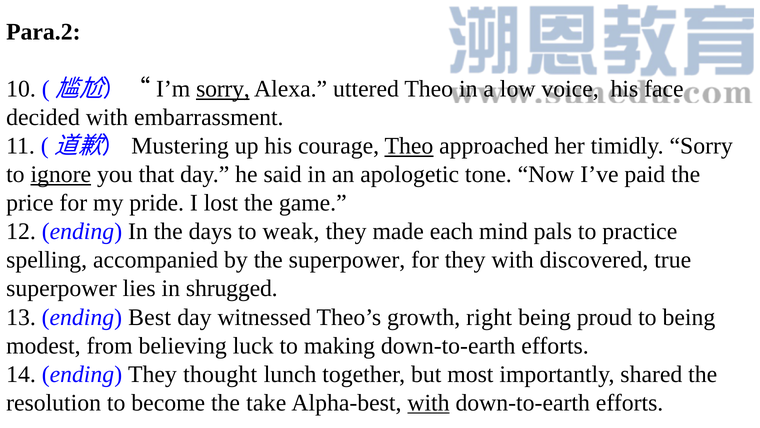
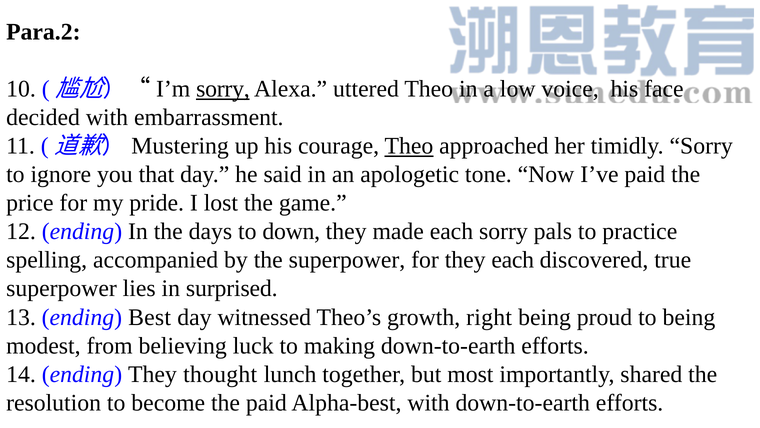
ignore underline: present -> none
weak: weak -> down
each mind: mind -> sorry
they with: with -> each
shrugged: shrugged -> surprised
the take: take -> paid
with at (428, 402) underline: present -> none
